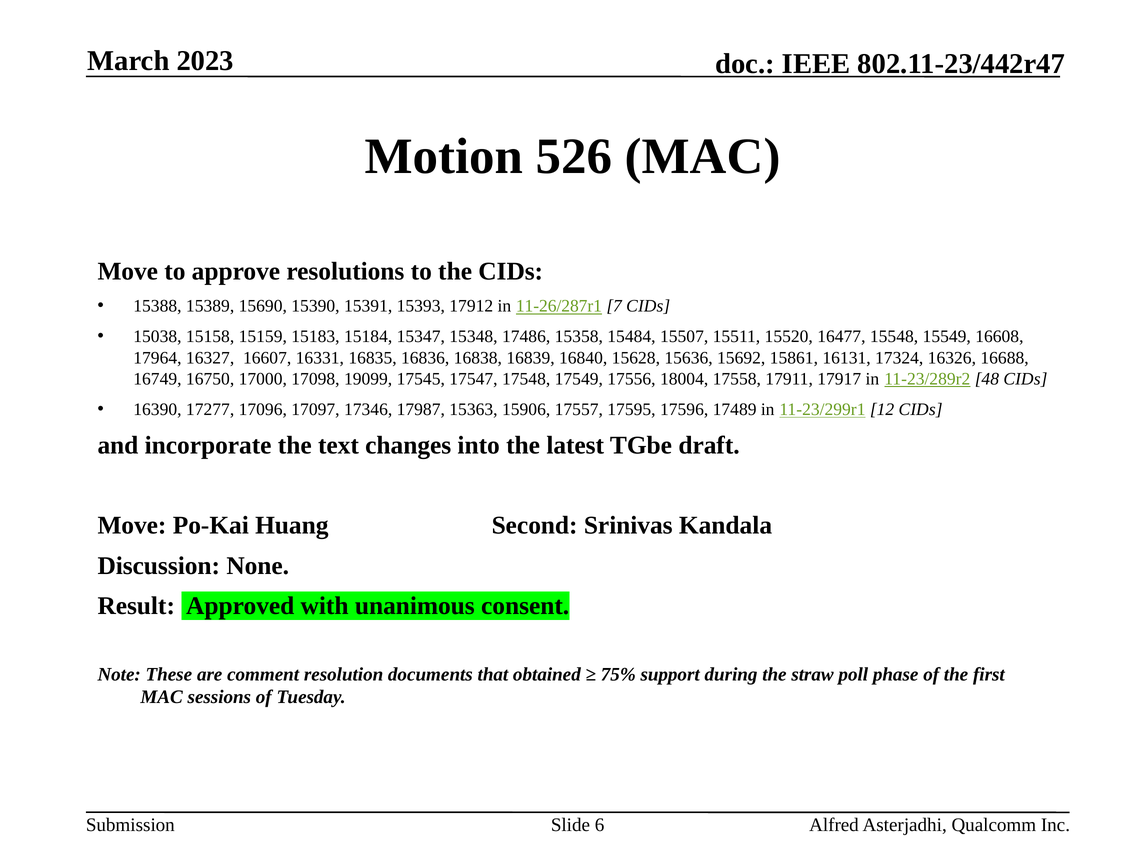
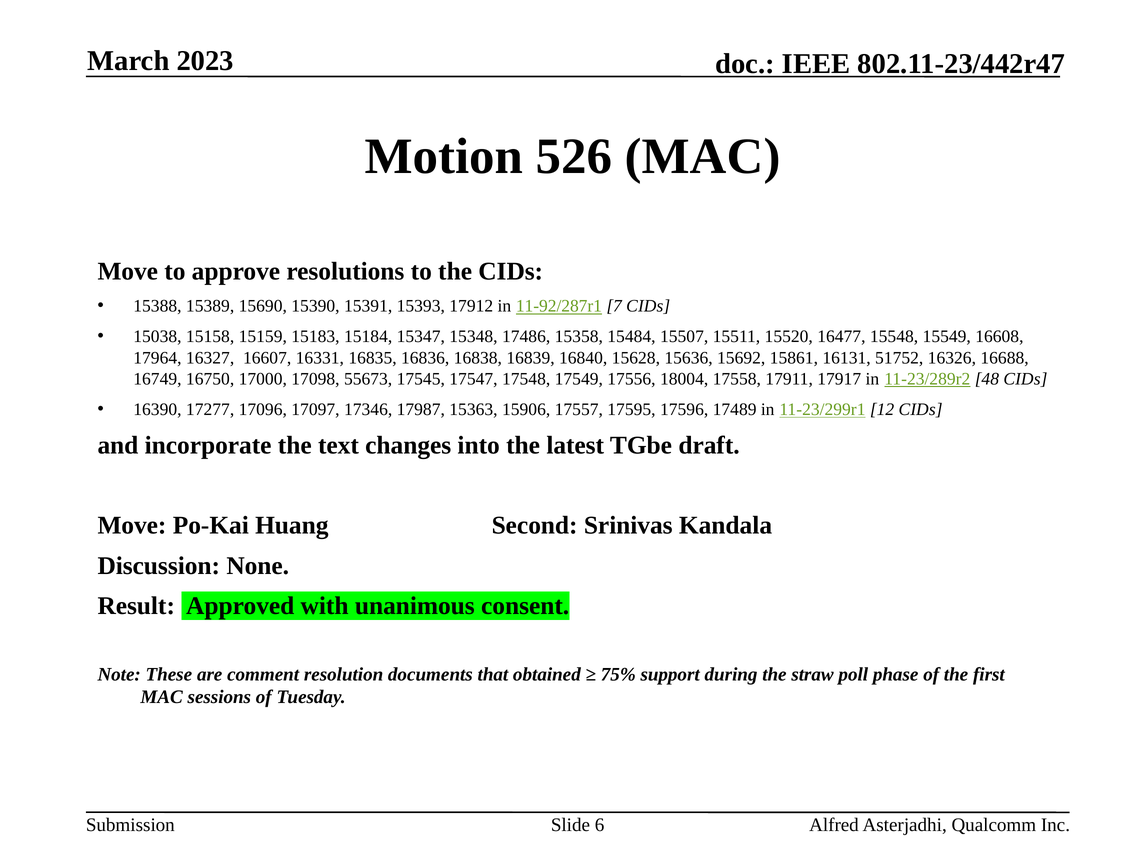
11-26/287r1: 11-26/287r1 -> 11-92/287r1
17324: 17324 -> 51752
19099: 19099 -> 55673
